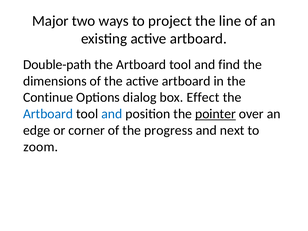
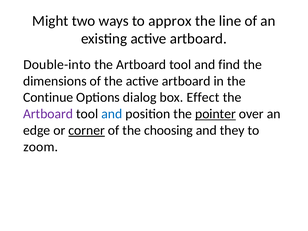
Major: Major -> Might
project: project -> approx
Double-path: Double-path -> Double-into
Artboard at (48, 114) colour: blue -> purple
corner underline: none -> present
progress: progress -> choosing
next: next -> they
